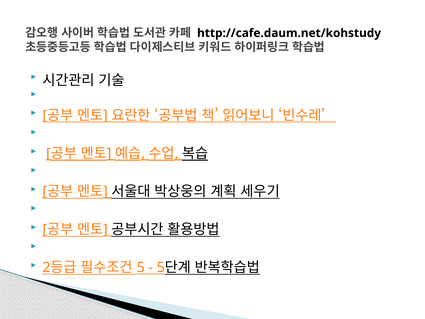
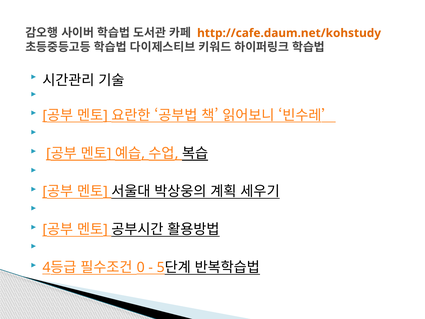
http://cafe.daum.net/kohstudy colour: black -> orange
2: 2 -> 4
5 at (141, 267): 5 -> 0
